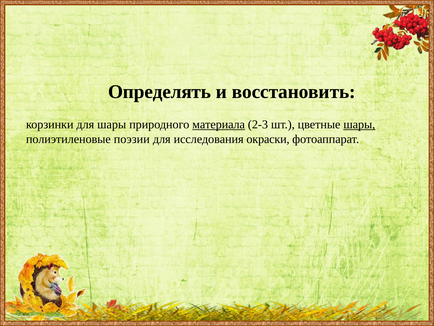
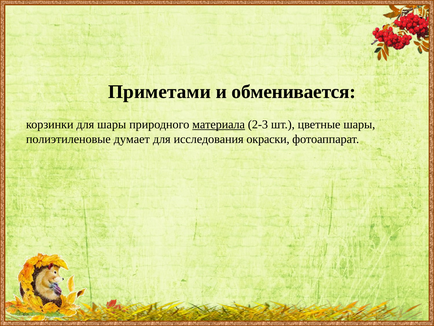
Определять: Определять -> Приметами
восстановить: восстановить -> обменивается
шары at (359, 124) underline: present -> none
поэзии: поэзии -> думает
